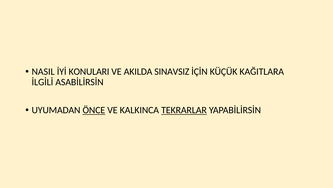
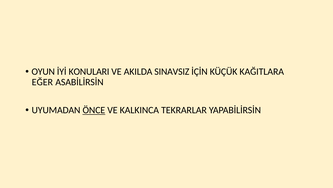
NASIL: NASIL -> OYUN
İLGİLİ: İLGİLİ -> EĞER
TEKRARLAR underline: present -> none
